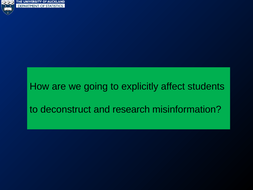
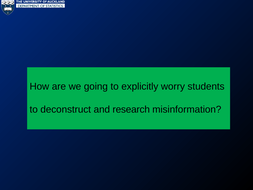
affect: affect -> worry
